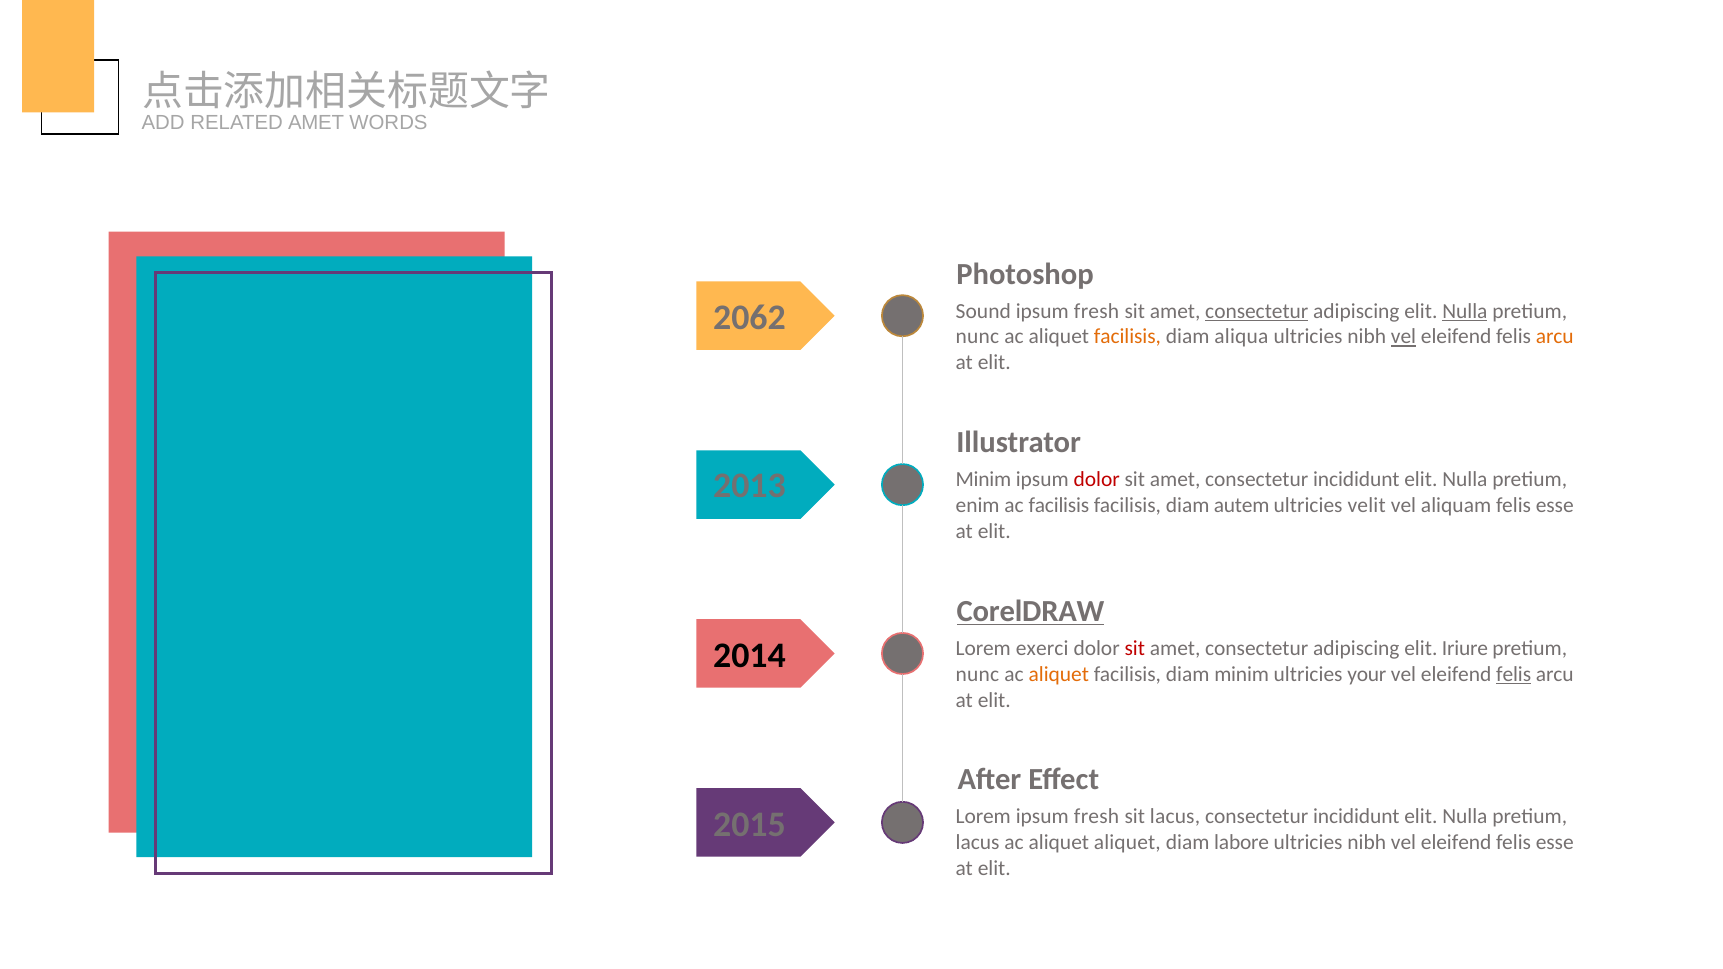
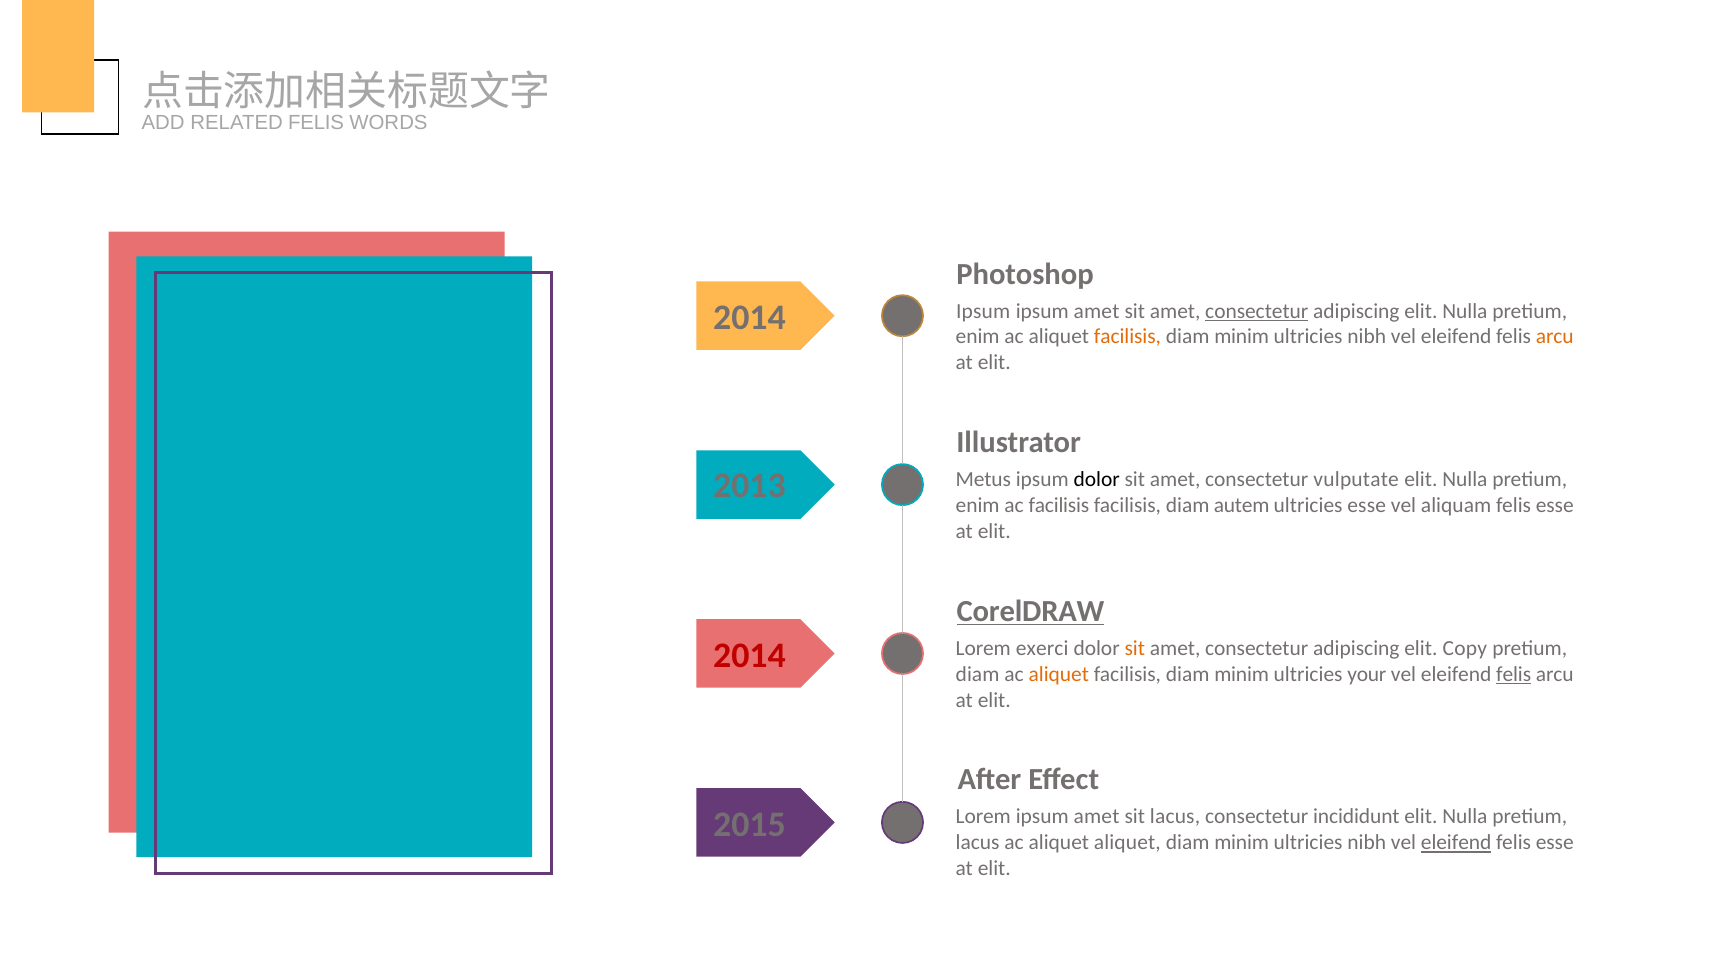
RELATED AMET: AMET -> FELIS
Sound at (983, 311): Sound -> Ipsum
fresh at (1097, 311): fresh -> amet
Nulla at (1465, 311) underline: present -> none
2062 at (749, 318): 2062 -> 2014
nunc at (977, 337): nunc -> enim
aliqua at (1241, 337): aliqua -> minim
vel at (1403, 337) underline: present -> none
Minim at (983, 480): Minim -> Metus
dolor at (1097, 480) colour: red -> black
amet consectetur incididunt: incididunt -> vulputate
ultricies velit: velit -> esse
sit at (1135, 649) colour: red -> orange
Iriure: Iriure -> Copy
2014 at (749, 655) colour: black -> red
nunc at (977, 674): nunc -> diam
Lorem ipsum fresh: fresh -> amet
labore at (1242, 843): labore -> minim
eleifend at (1456, 843) underline: none -> present
